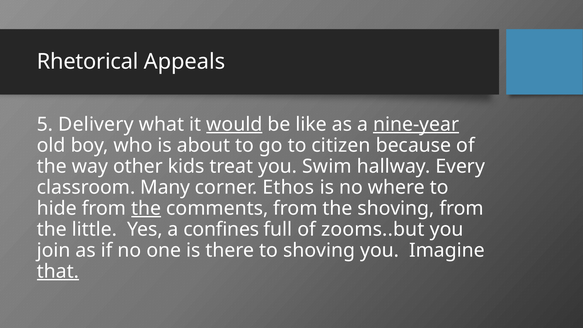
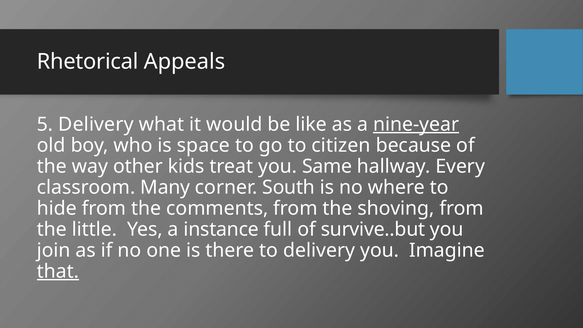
would underline: present -> none
about: about -> space
Swim: Swim -> Same
Ethos: Ethos -> South
the at (146, 208) underline: present -> none
confines: confines -> instance
zooms..but: zooms..but -> survive..but
to shoving: shoving -> delivery
